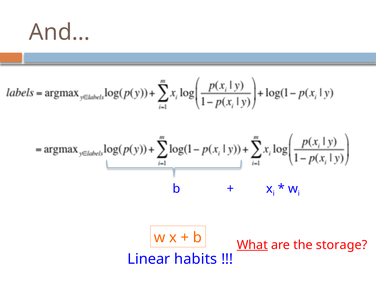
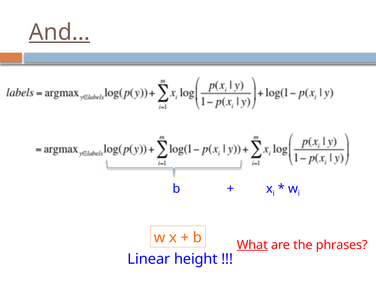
And… underline: none -> present
storage: storage -> phrases
habits: habits -> height
